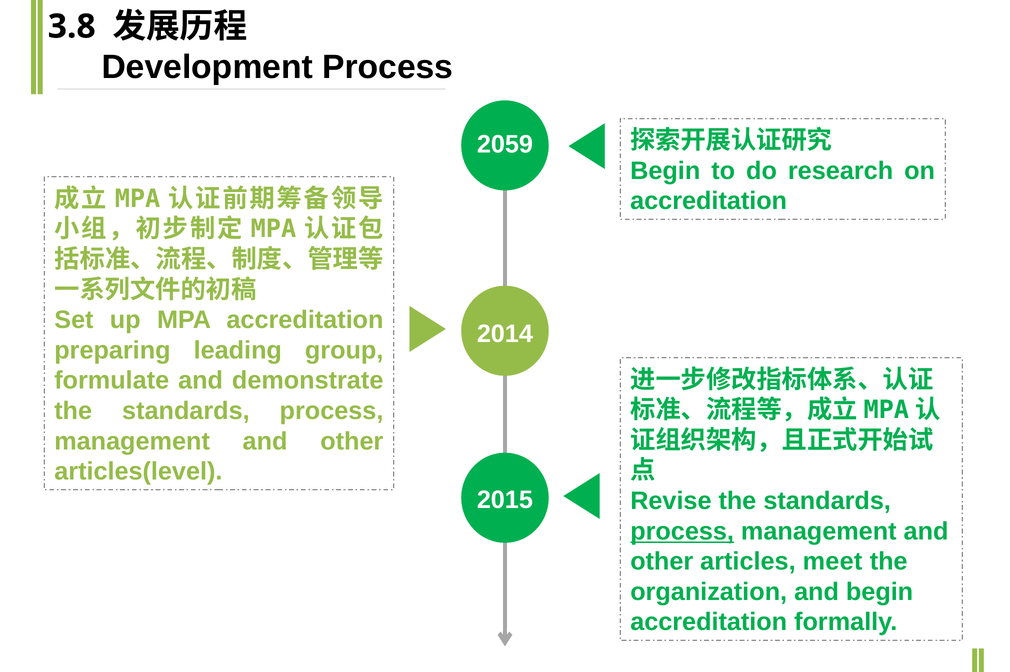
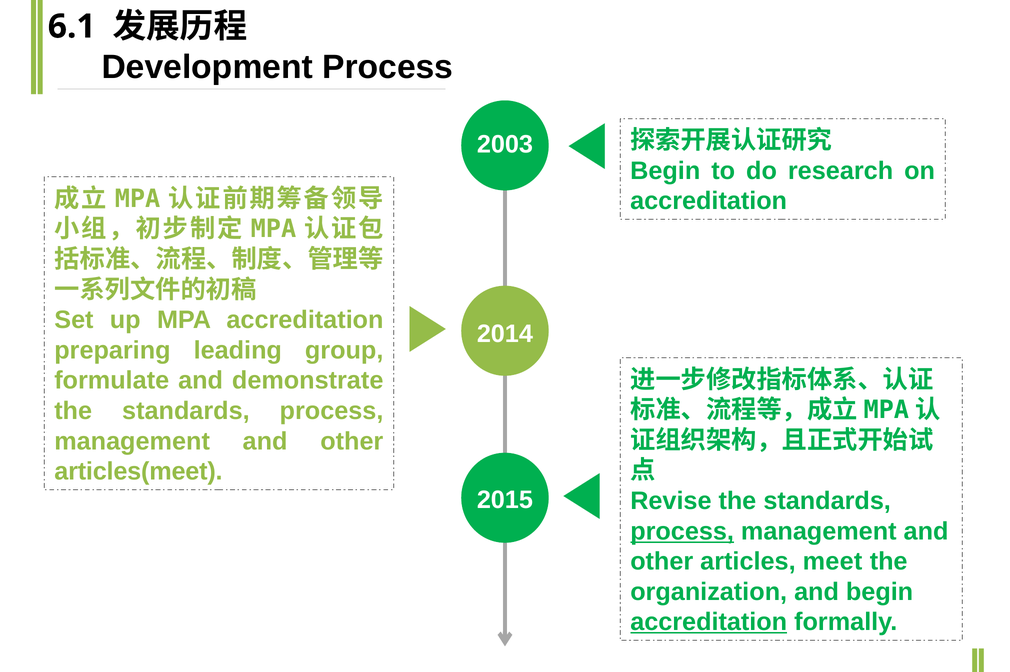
3.8: 3.8 -> 6.1
2059: 2059 -> 2003
articles(level: articles(level -> articles(meet
accreditation at (709, 622) underline: none -> present
